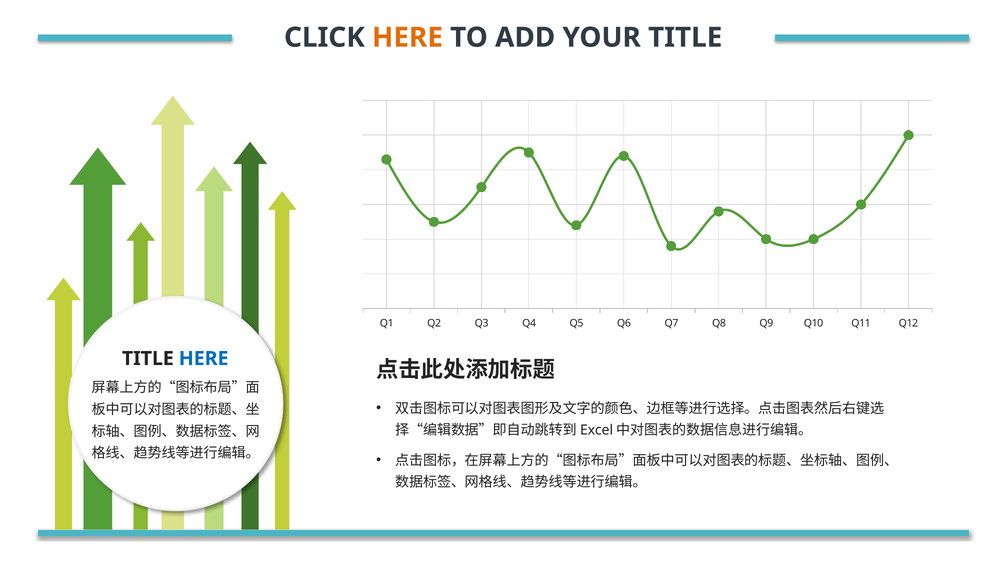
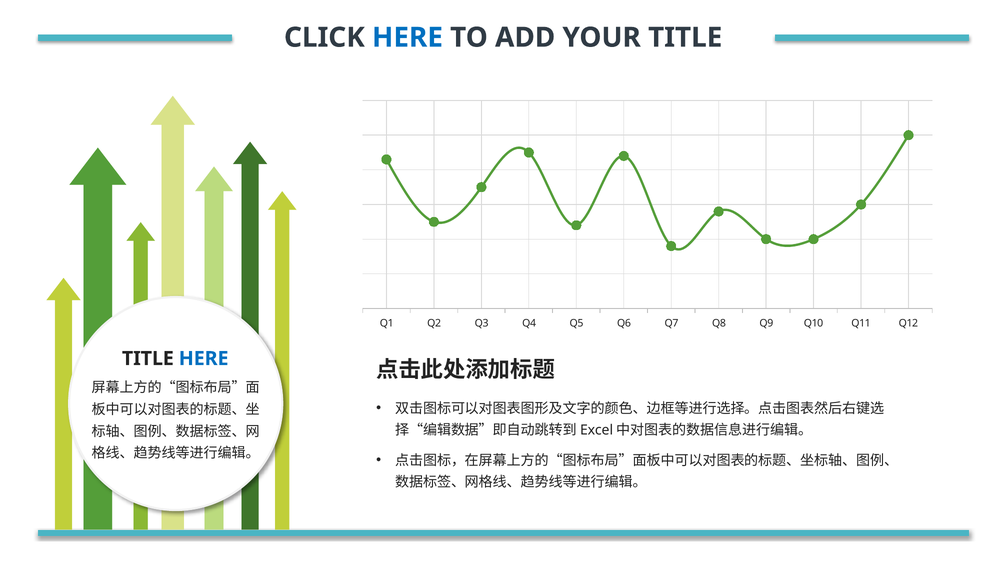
HERE at (407, 38) colour: orange -> blue
